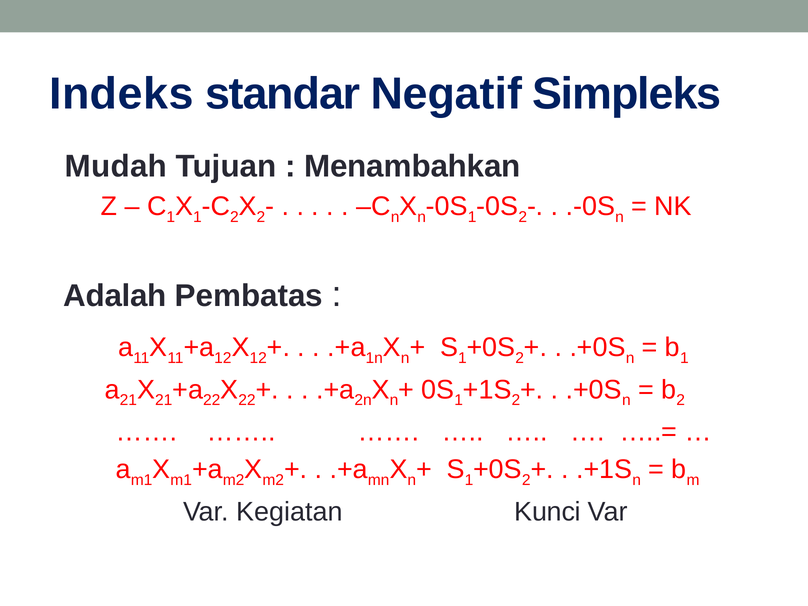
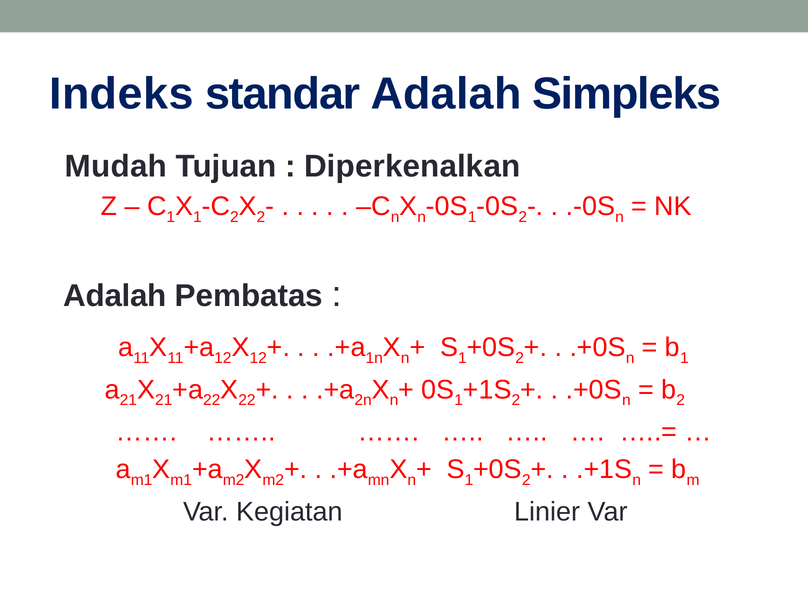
standar Negatif: Negatif -> Adalah
Menambahkan: Menambahkan -> Diperkenalkan
Kunci: Kunci -> Linier
